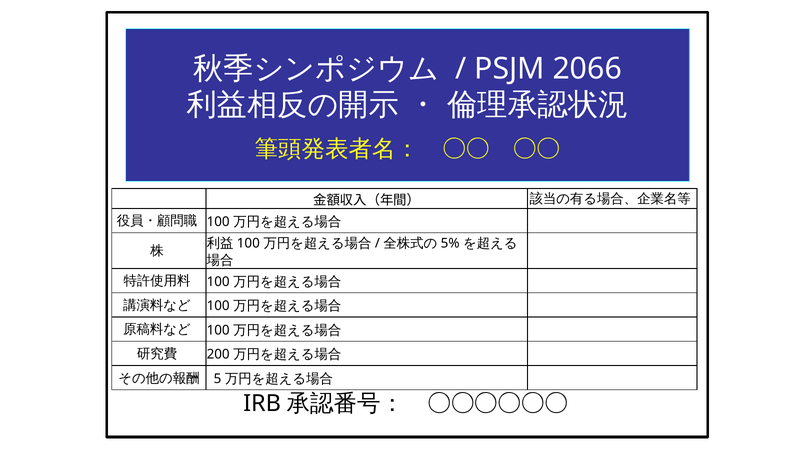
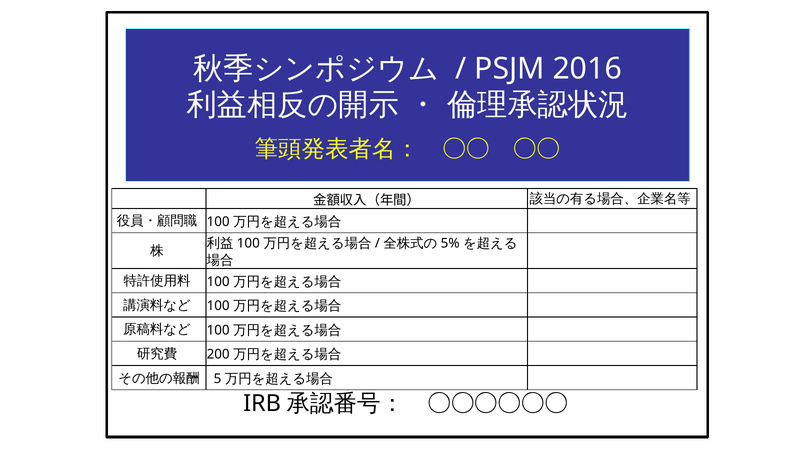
2066: 2066 -> 2016
